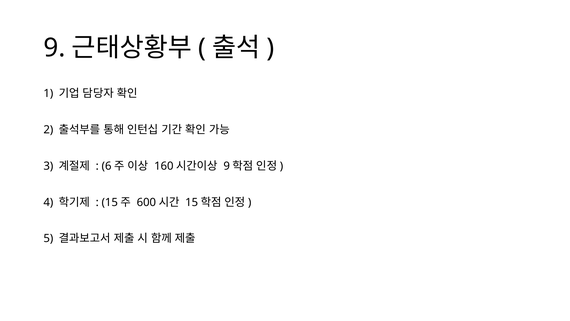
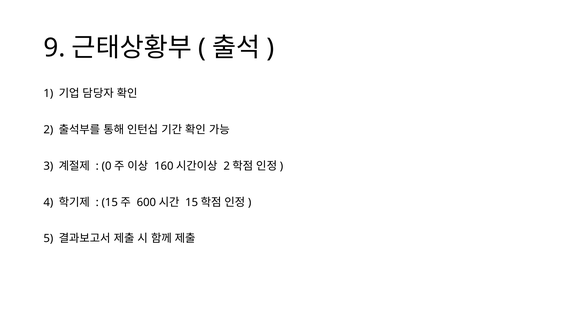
6: 6 -> 0
9 at (227, 166): 9 -> 2
